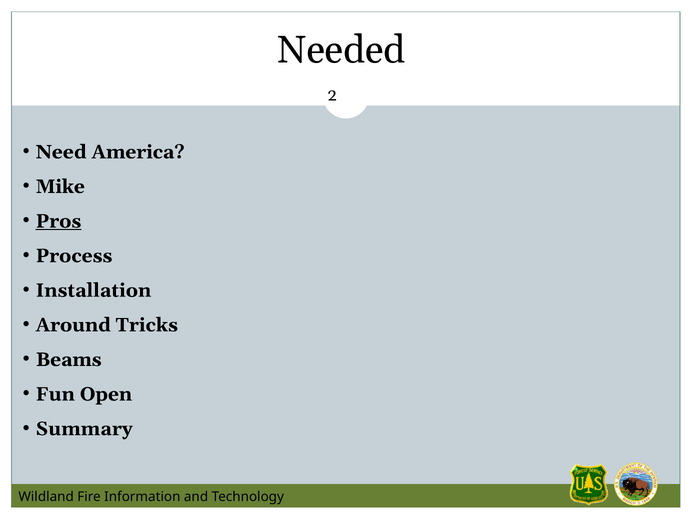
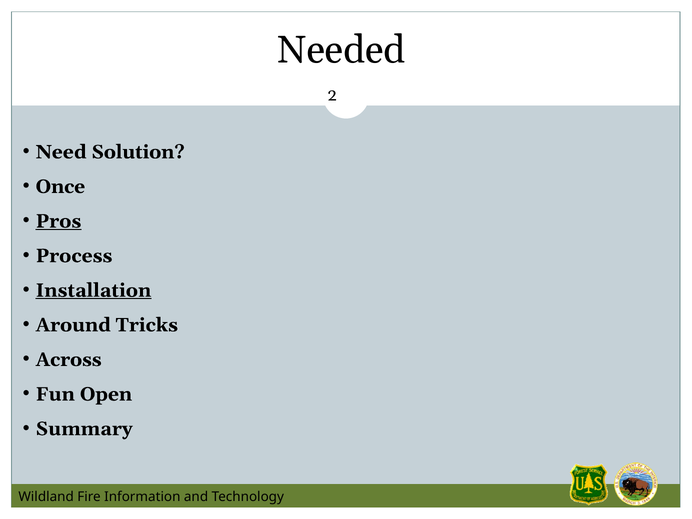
America: America -> Solution
Mike: Mike -> Once
Installation underline: none -> present
Beams: Beams -> Across
